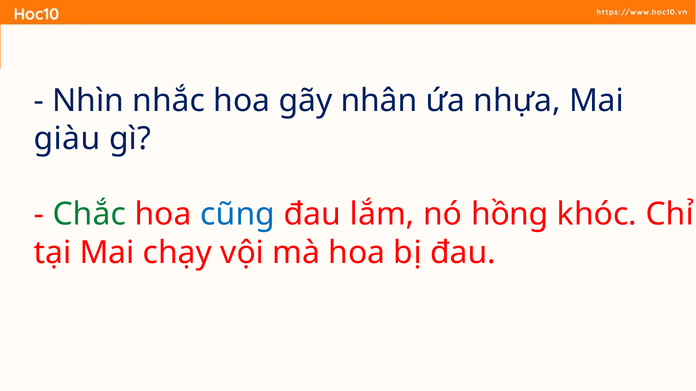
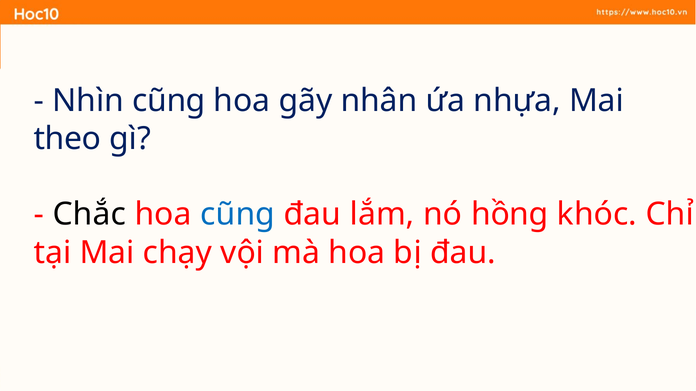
Nhìn nhắc: nhắc -> cũng
giàu: giàu -> theo
Chắc colour: green -> black
